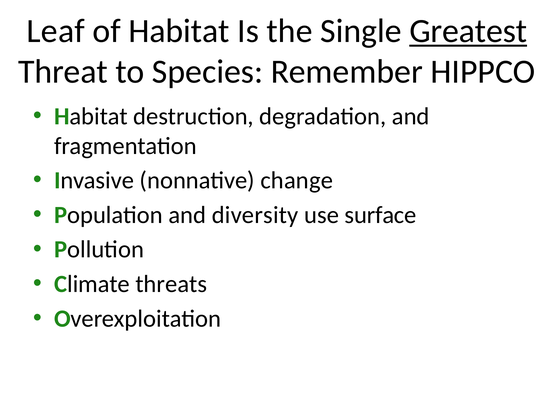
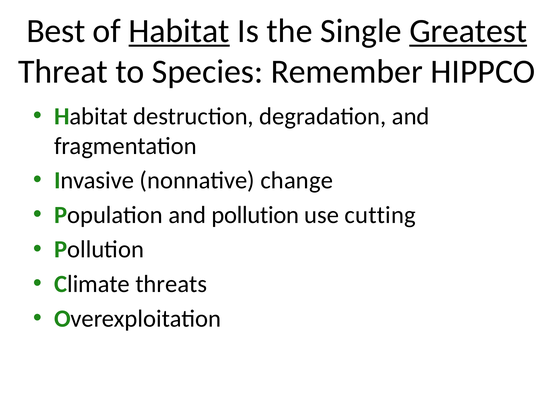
Leaf: Leaf -> Best
Habitat at (179, 31) underline: none -> present
and diversity: diversity -> pollution
surface: surface -> cutting
